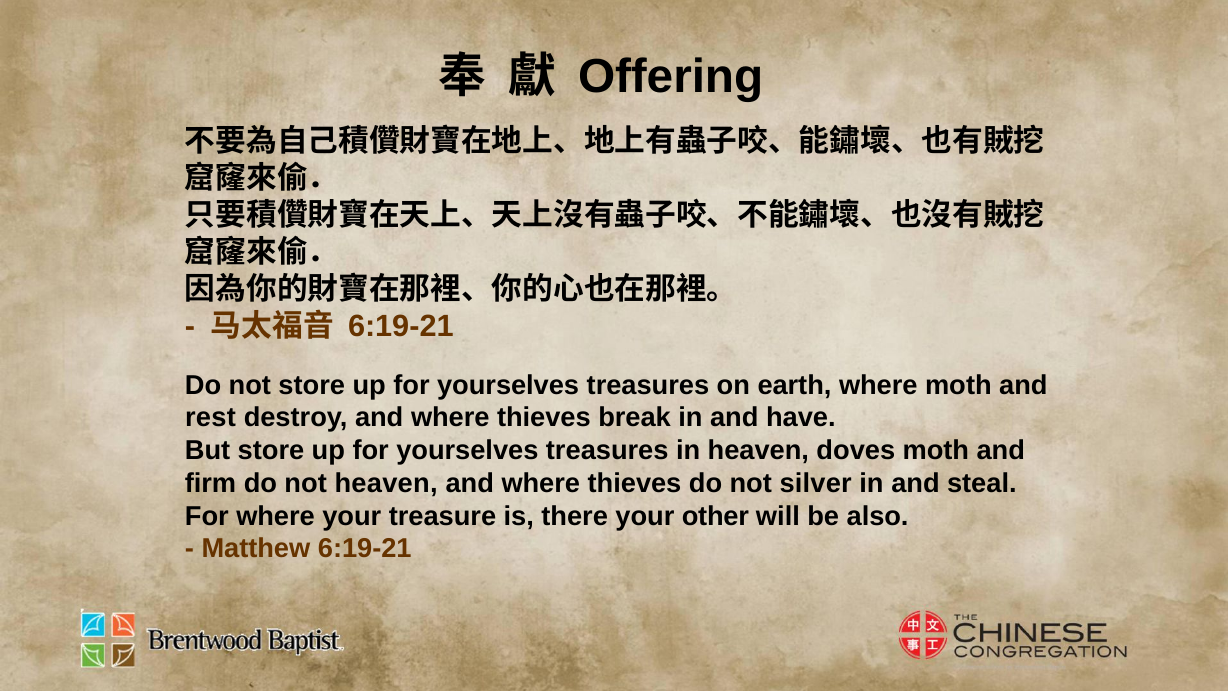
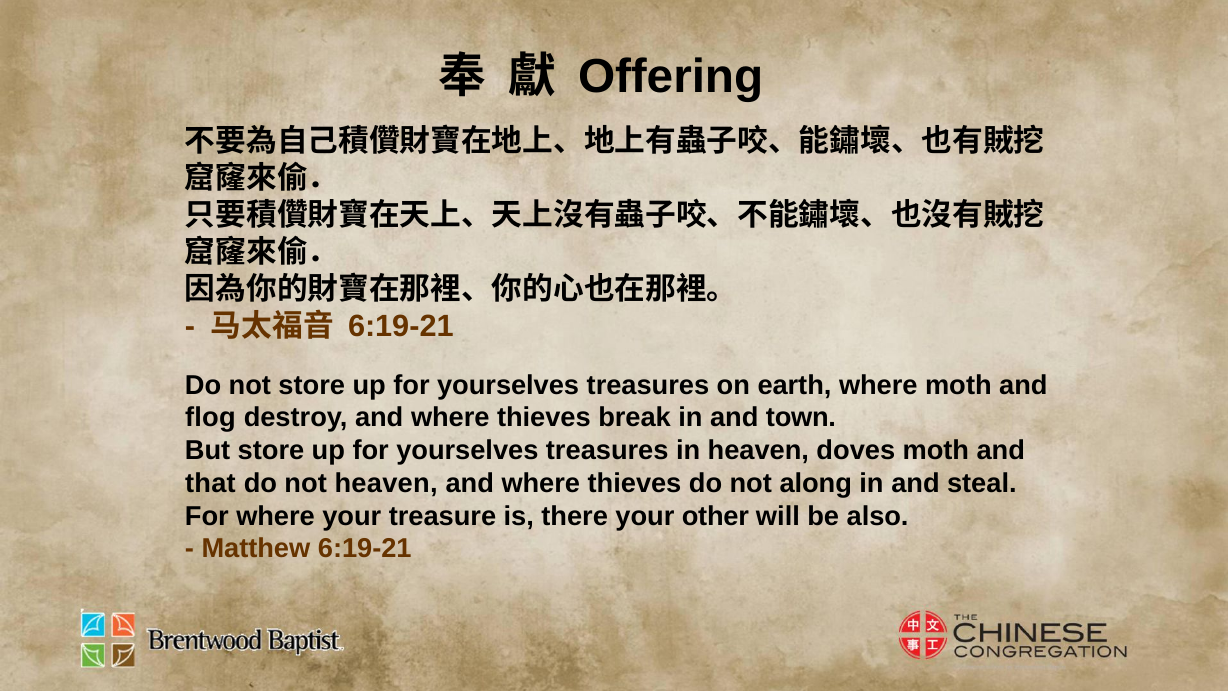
rest: rest -> flog
have: have -> town
firm: firm -> that
silver: silver -> along
